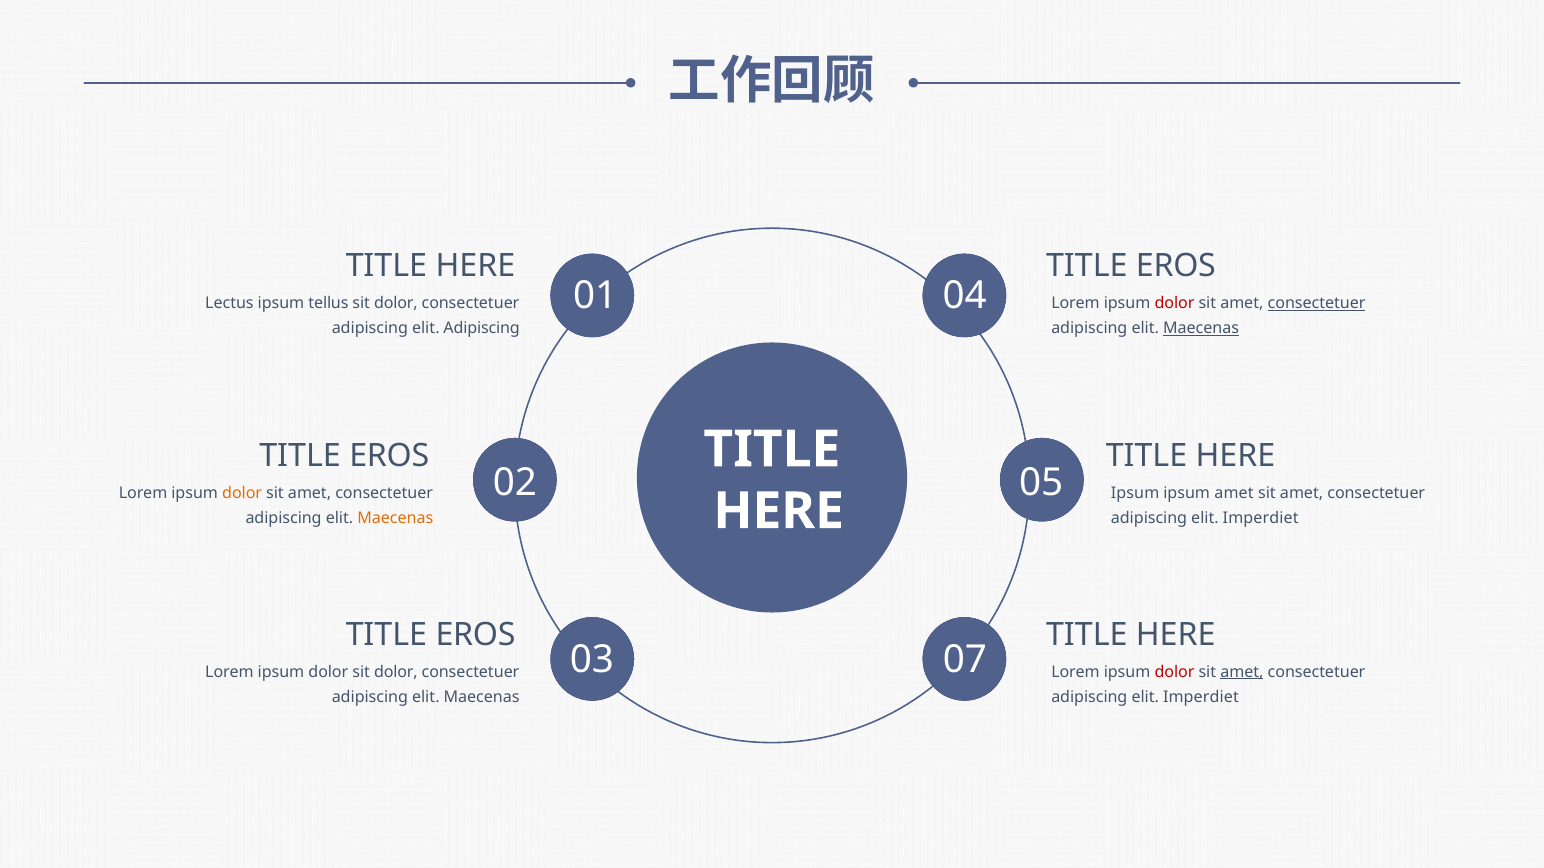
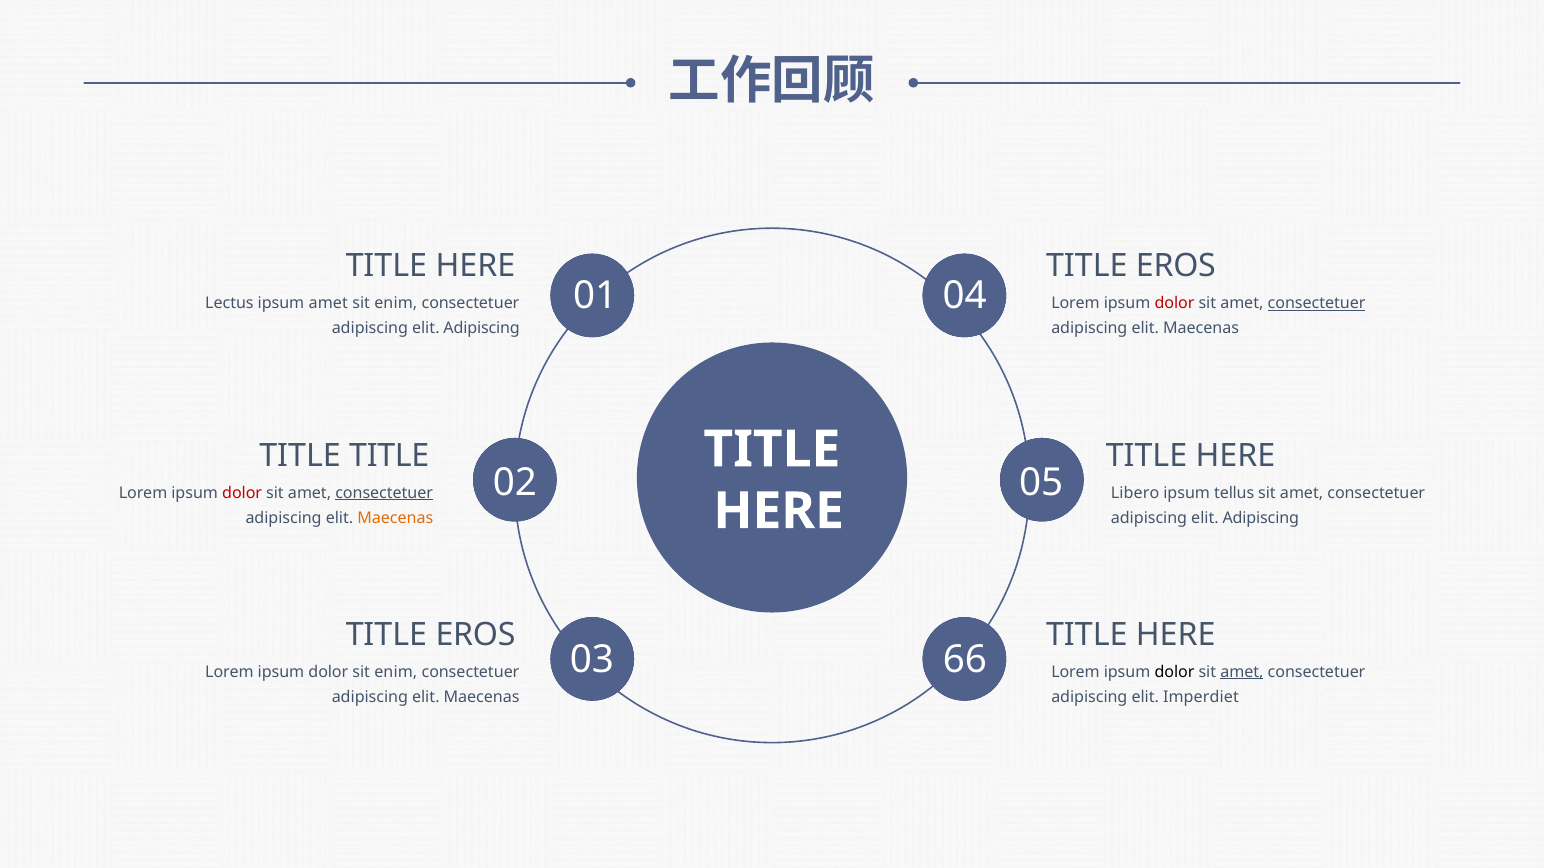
ipsum tellus: tellus -> amet
dolor at (396, 304): dolor -> enim
Maecenas at (1201, 329) underline: present -> none
EROS at (389, 456): EROS -> TITLE
dolor at (242, 493) colour: orange -> red
consectetuer at (384, 493) underline: none -> present
Ipsum at (1135, 493): Ipsum -> Libero
ipsum amet: amet -> tellus
Imperdiet at (1261, 518): Imperdiet -> Adipiscing
07: 07 -> 66
dolor sit dolor: dolor -> enim
dolor at (1174, 672) colour: red -> black
